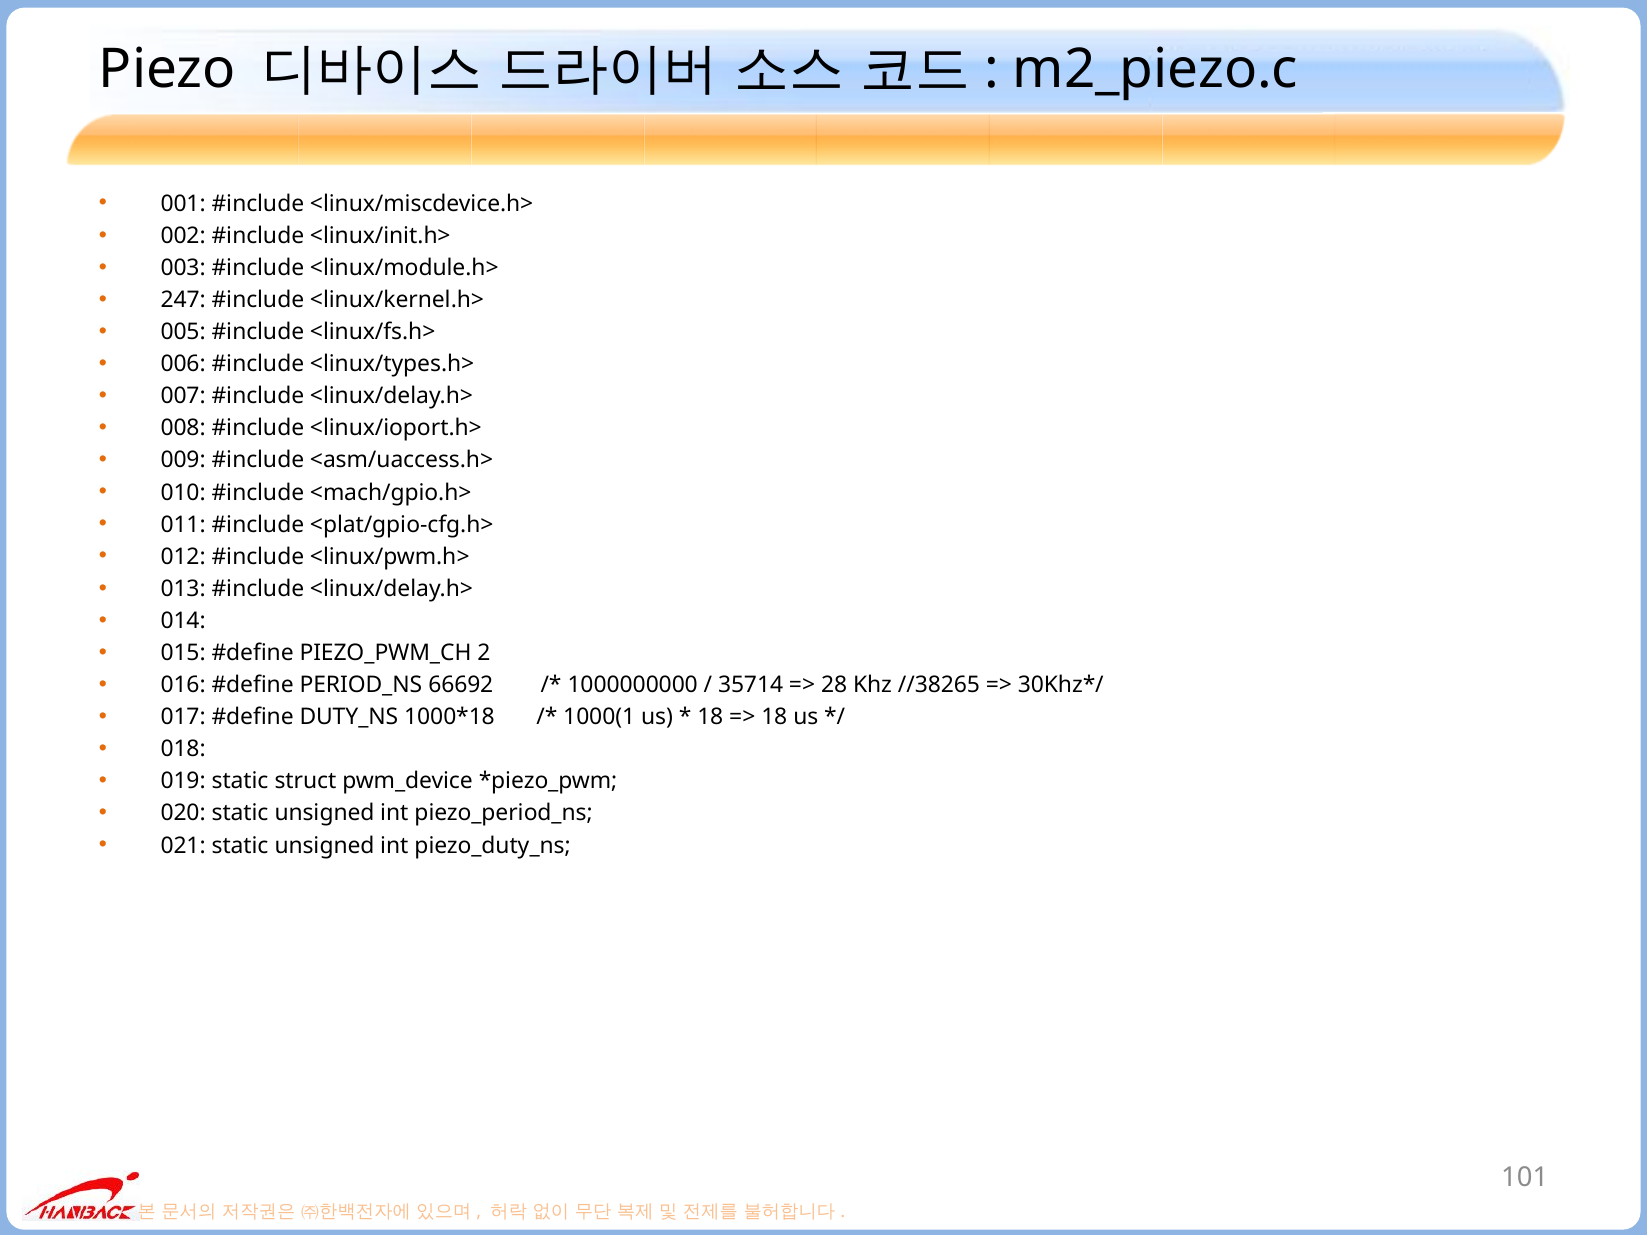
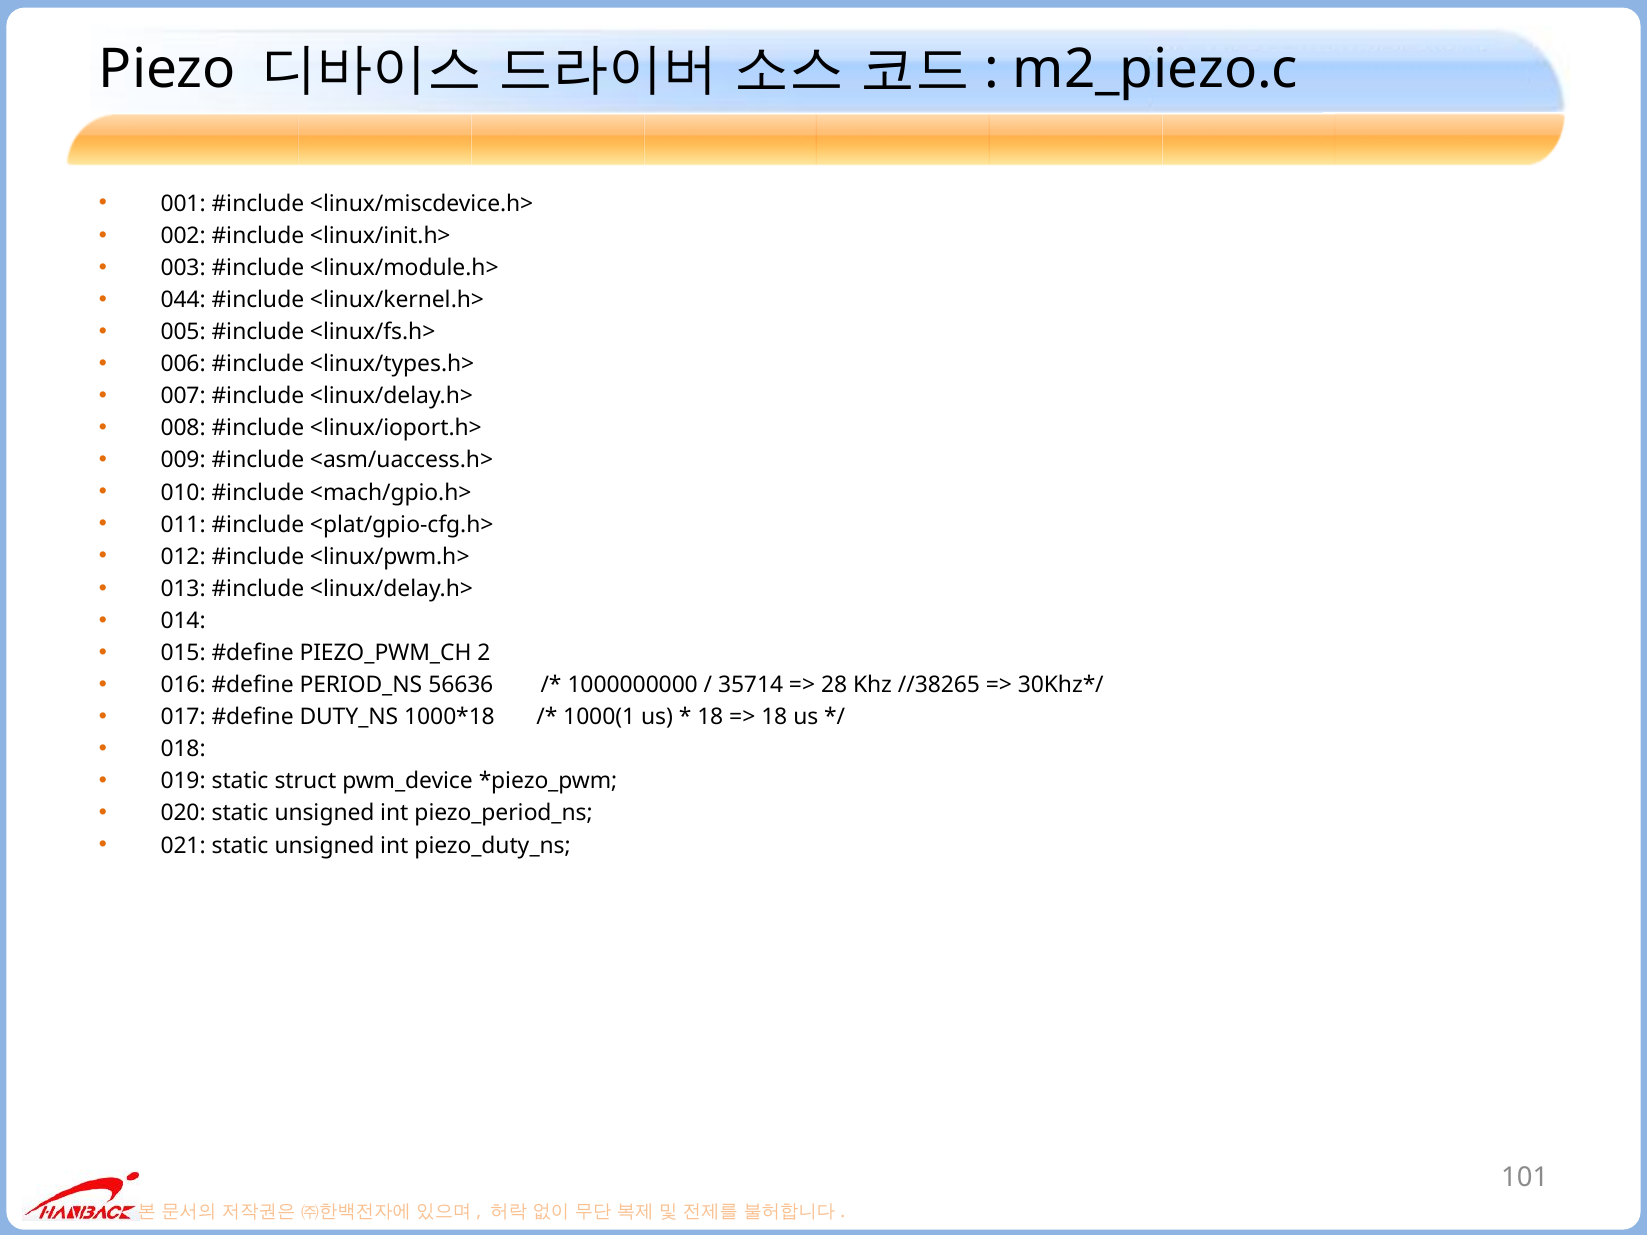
247: 247 -> 044
66692: 66692 -> 56636
